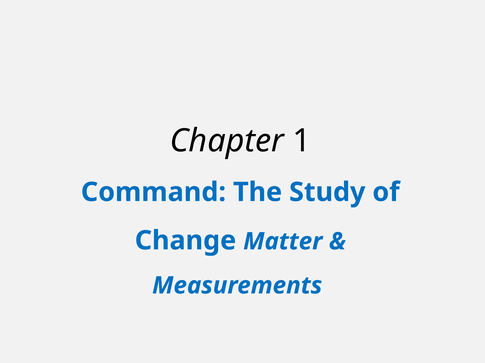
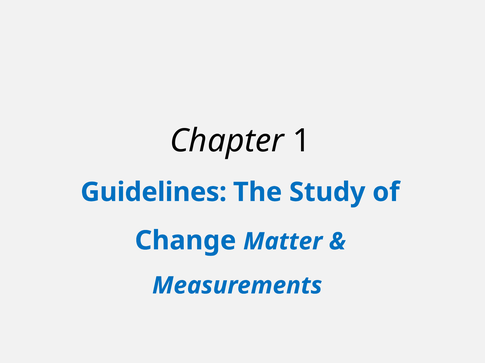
Command: Command -> Guidelines
